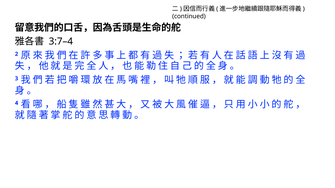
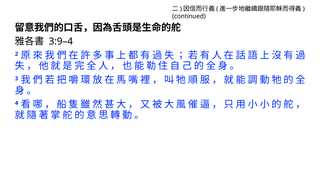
3:7–4: 3:7–4 -> 3:9–4
